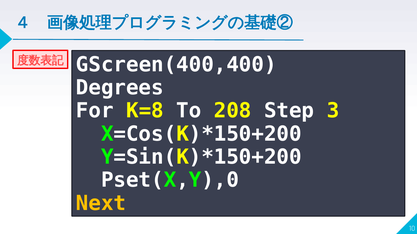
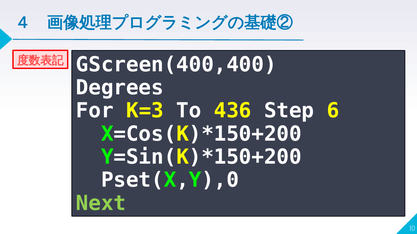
K=8: K=8 -> K=3
208: 208 -> 436
3: 3 -> 6
Next colour: yellow -> light green
